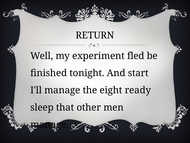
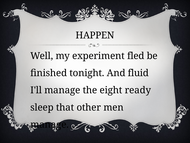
RETURN: RETURN -> HAPPEN
start: start -> fluid
